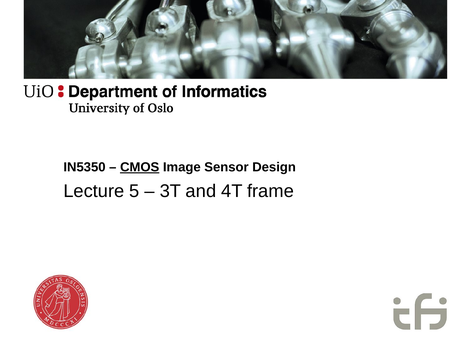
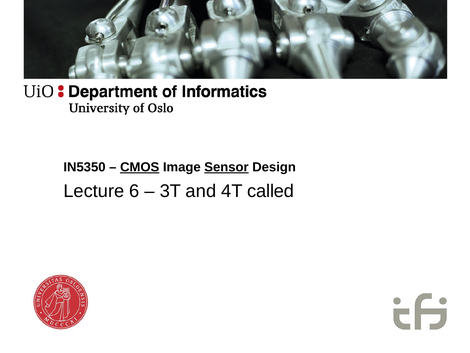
Sensor underline: none -> present
5: 5 -> 6
frame: frame -> called
